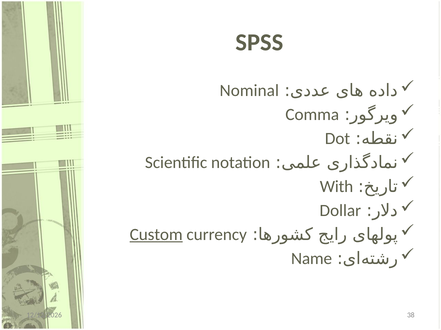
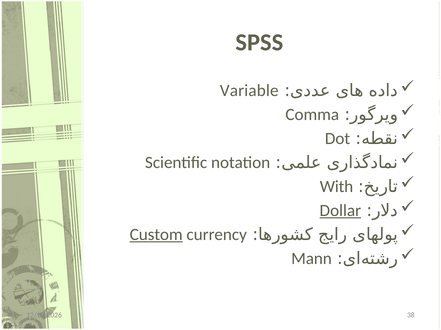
Nominal: Nominal -> Variable
Dollar underline: none -> present
Name: Name -> Mann
